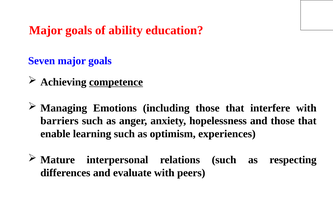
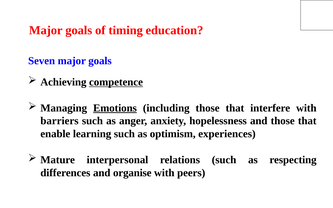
ability: ability -> timing
Emotions underline: none -> present
evaluate: evaluate -> organise
